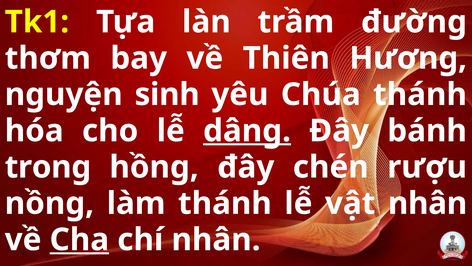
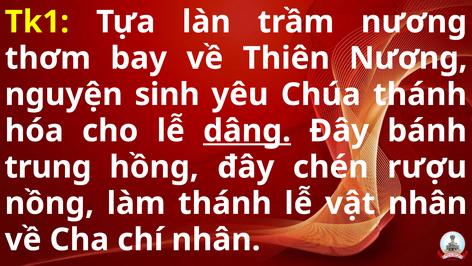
trầm đường: đường -> nương
Thiên Hương: Hương -> Nương
trong: trong -> trung
Cha underline: present -> none
